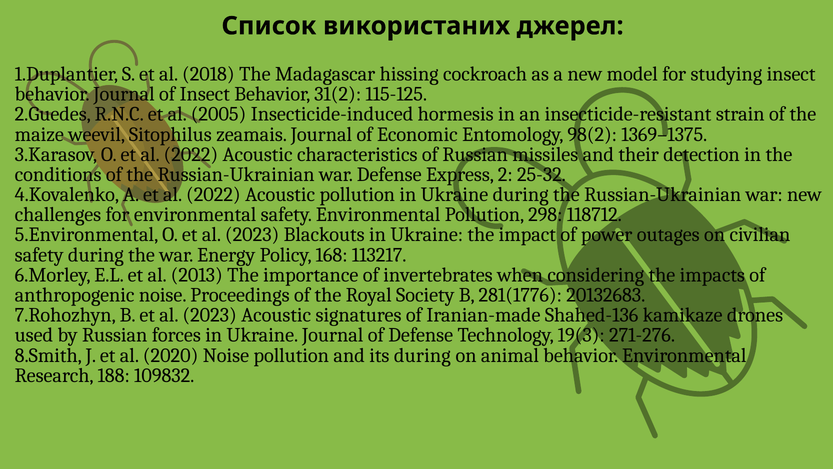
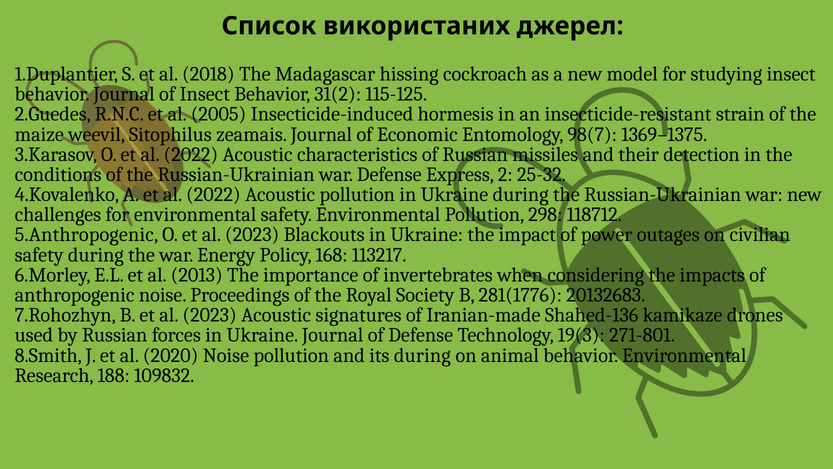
98(2: 98(2 -> 98(7
5.Environmental: 5.Environmental -> 5.Anthropogenic
271-276: 271-276 -> 271-801
